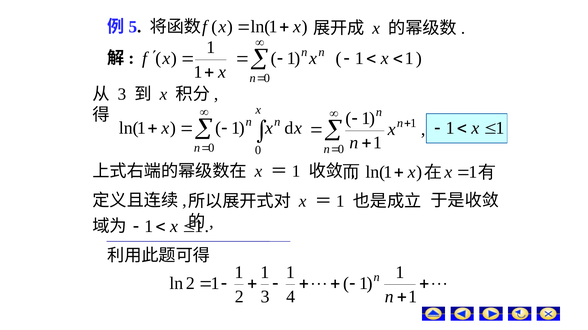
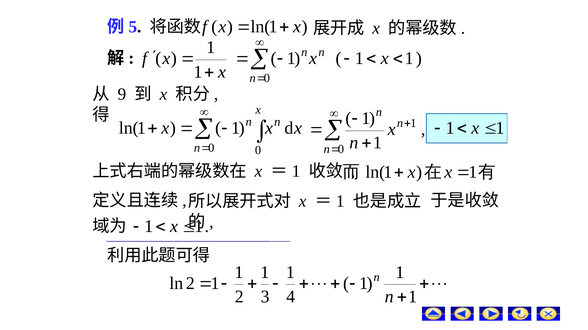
3 at (122, 95): 3 -> 9
